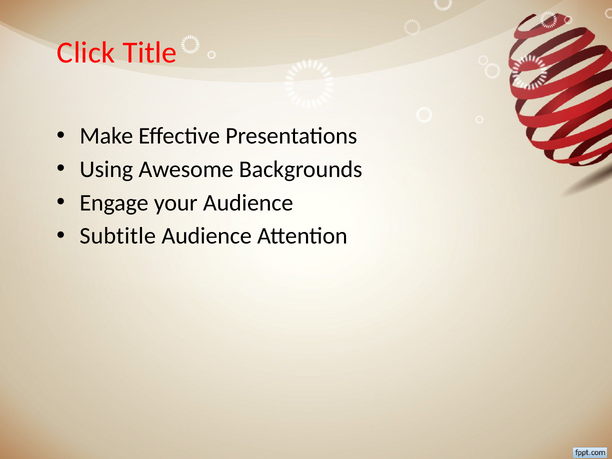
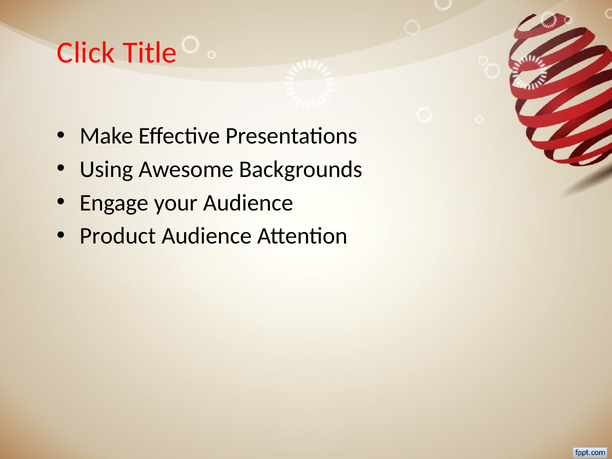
Subtitle: Subtitle -> Product
